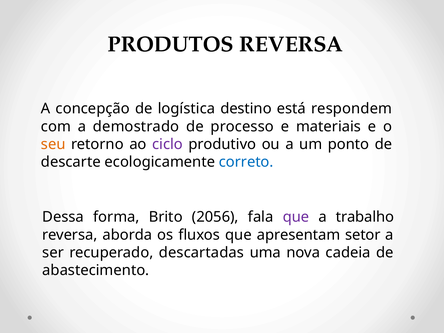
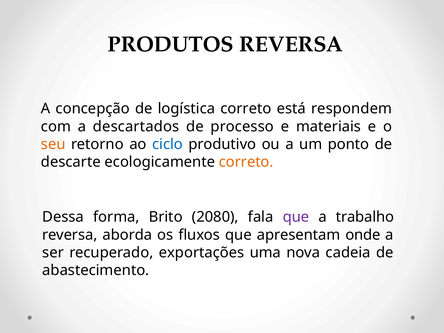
logística destino: destino -> correto
demostrado: demostrado -> descartados
ciclo colour: purple -> blue
correto at (246, 162) colour: blue -> orange
2056: 2056 -> 2080
setor: setor -> onde
descartadas: descartadas -> exportações
